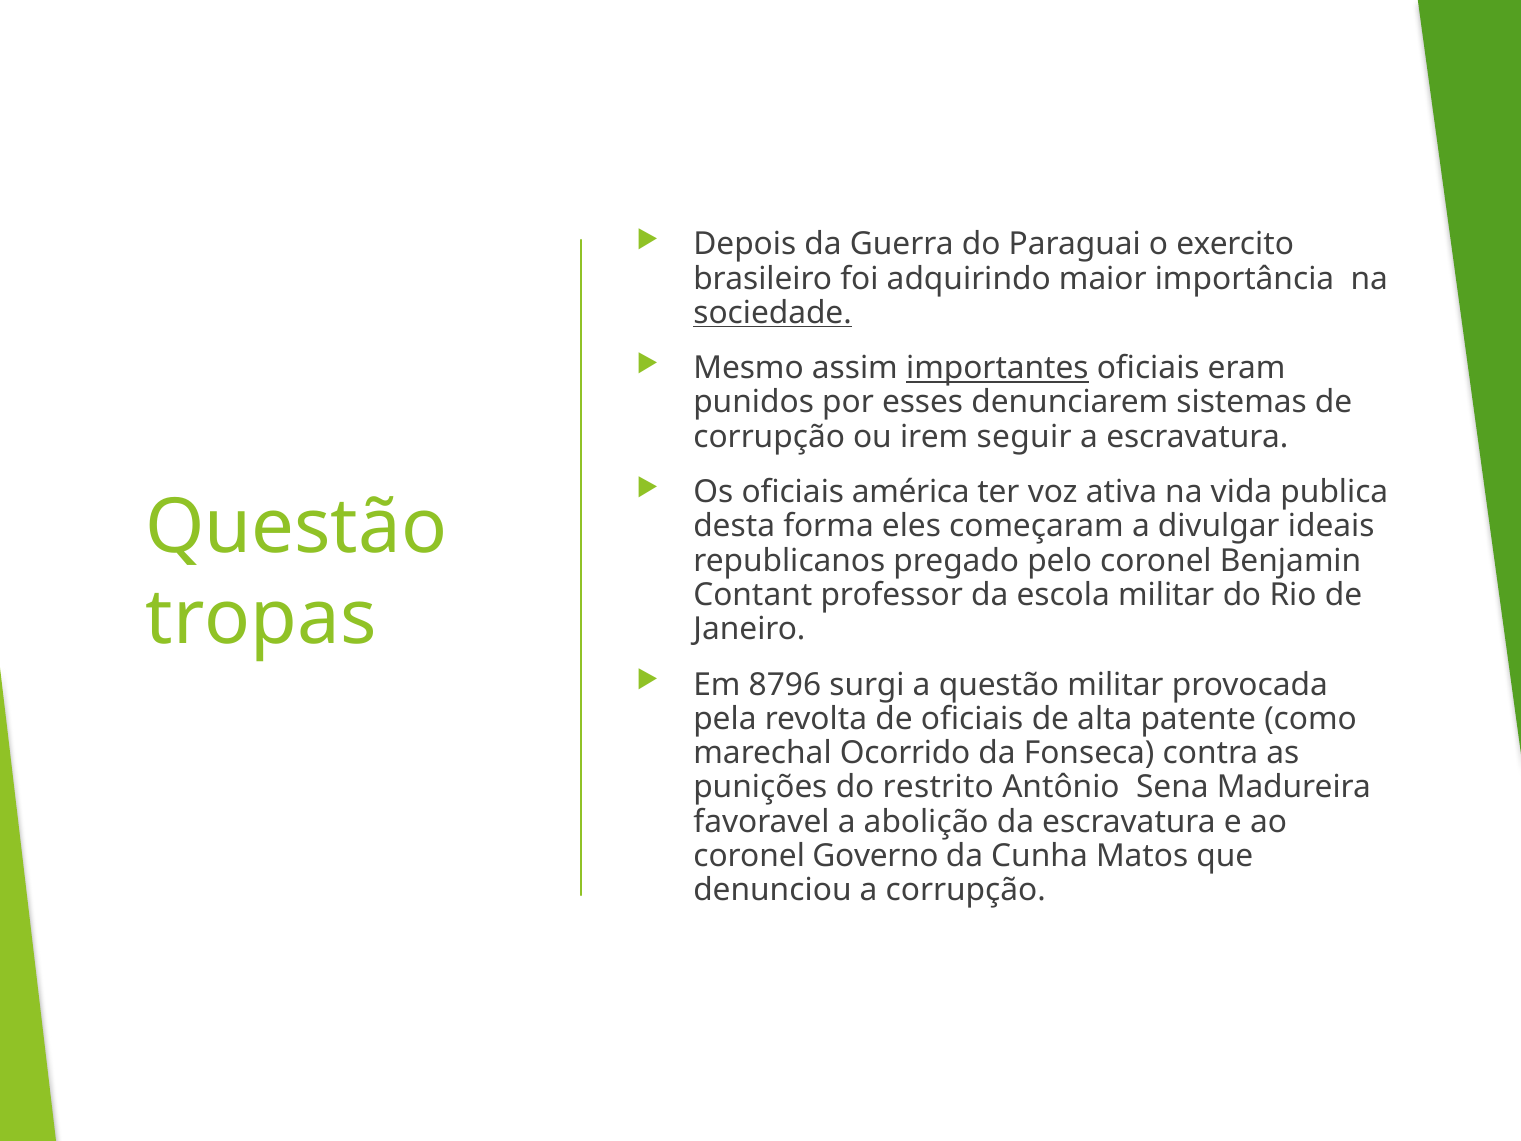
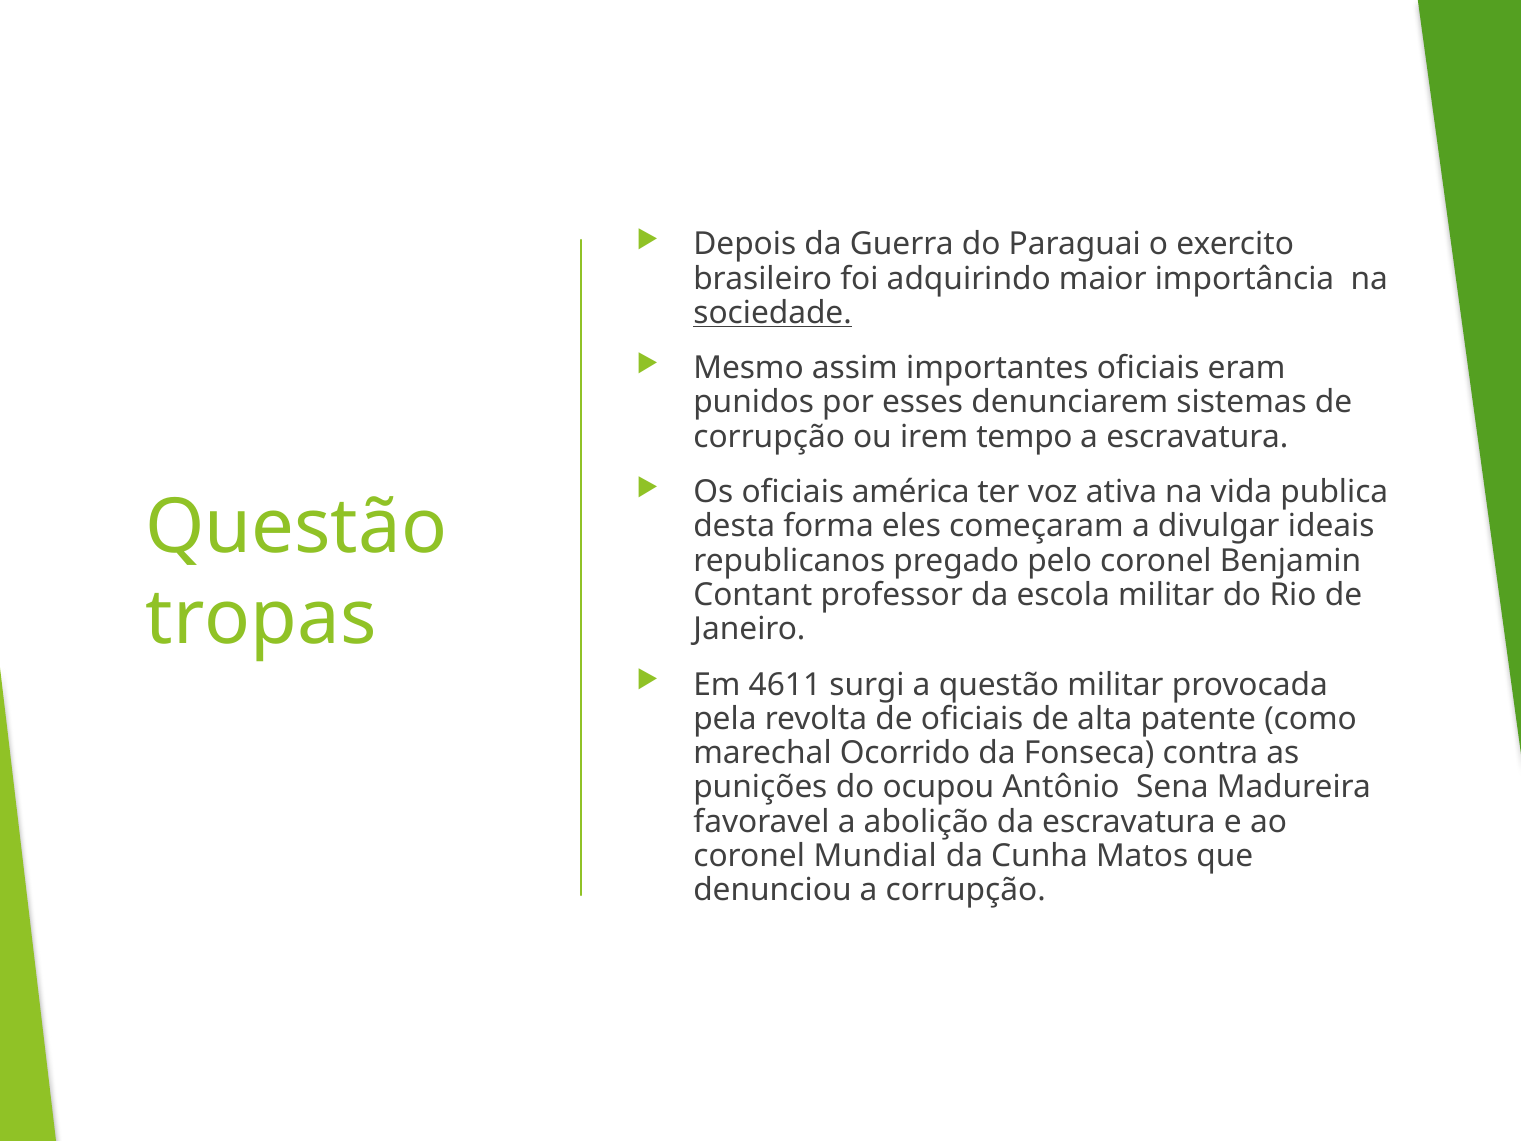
importantes underline: present -> none
seguir: seguir -> tempo
8796: 8796 -> 4611
restrito: restrito -> ocupou
Governo: Governo -> Mundial
